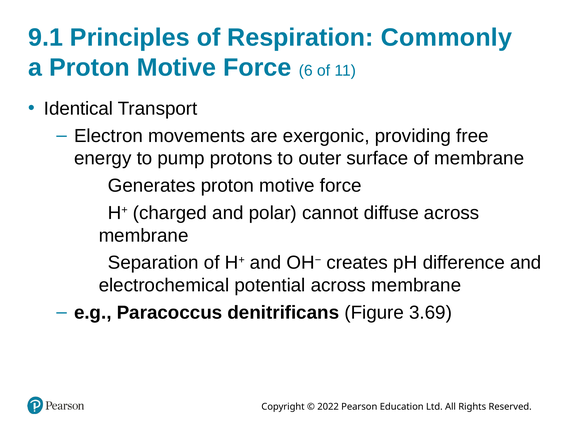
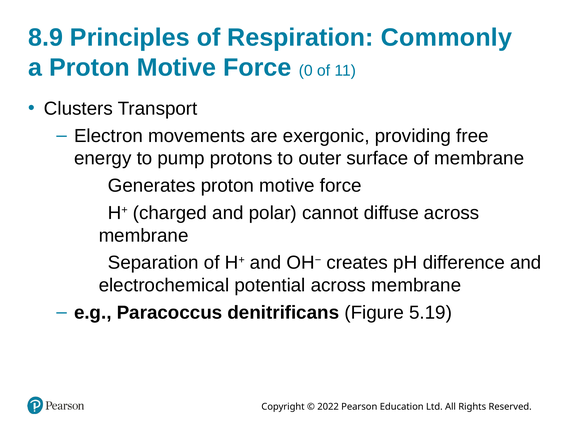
9.1: 9.1 -> 8.9
6: 6 -> 0
Identical: Identical -> Clusters
3.69: 3.69 -> 5.19
